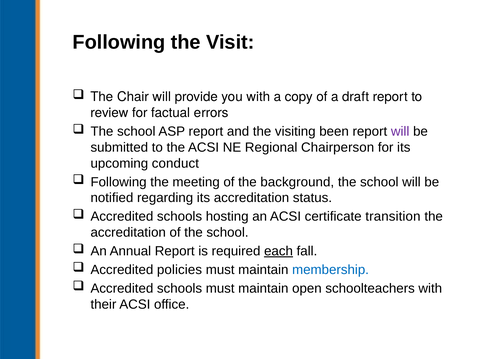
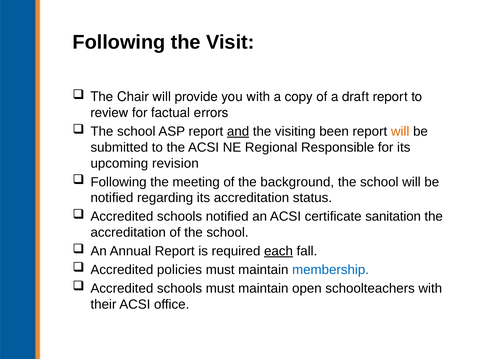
and underline: none -> present
will at (400, 131) colour: purple -> orange
Chairperson: Chairperson -> Responsible
conduct: conduct -> revision
schools hosting: hosting -> notified
transition: transition -> sanitation
